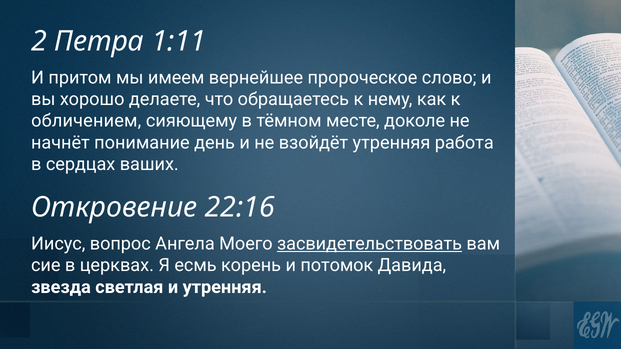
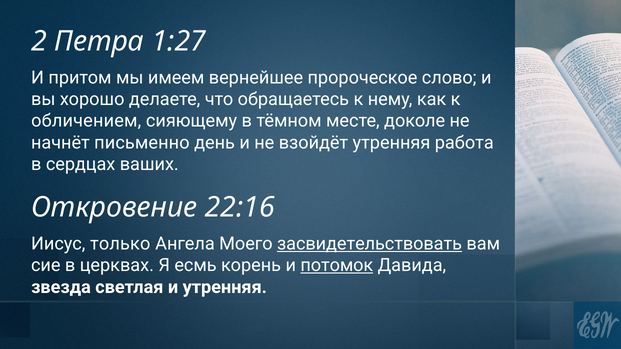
1:11: 1:11 -> 1:27
понимание: понимание -> письменно
вопрос: вопрос -> только
потомок underline: none -> present
